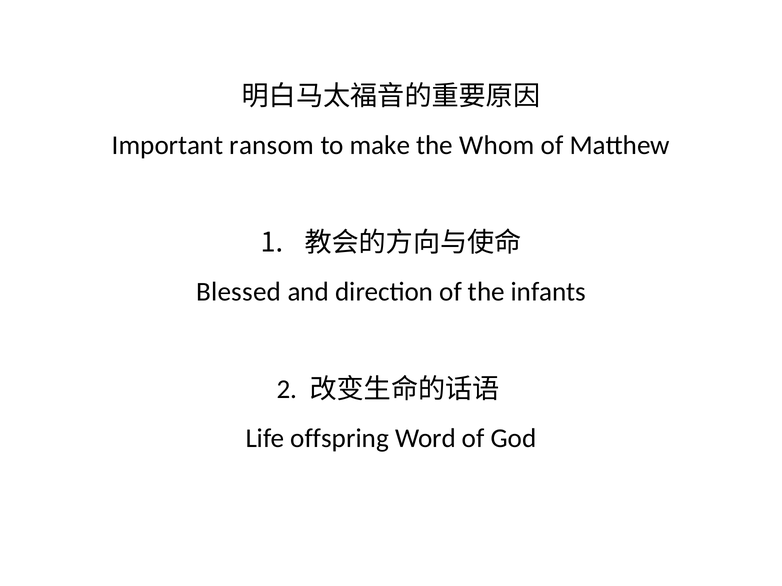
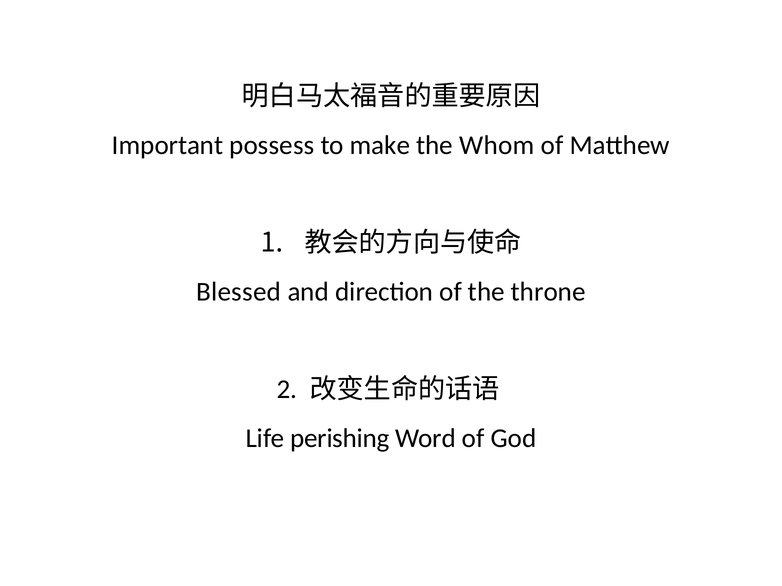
ransom: ransom -> possess
infants: infants -> throne
offspring: offspring -> perishing
